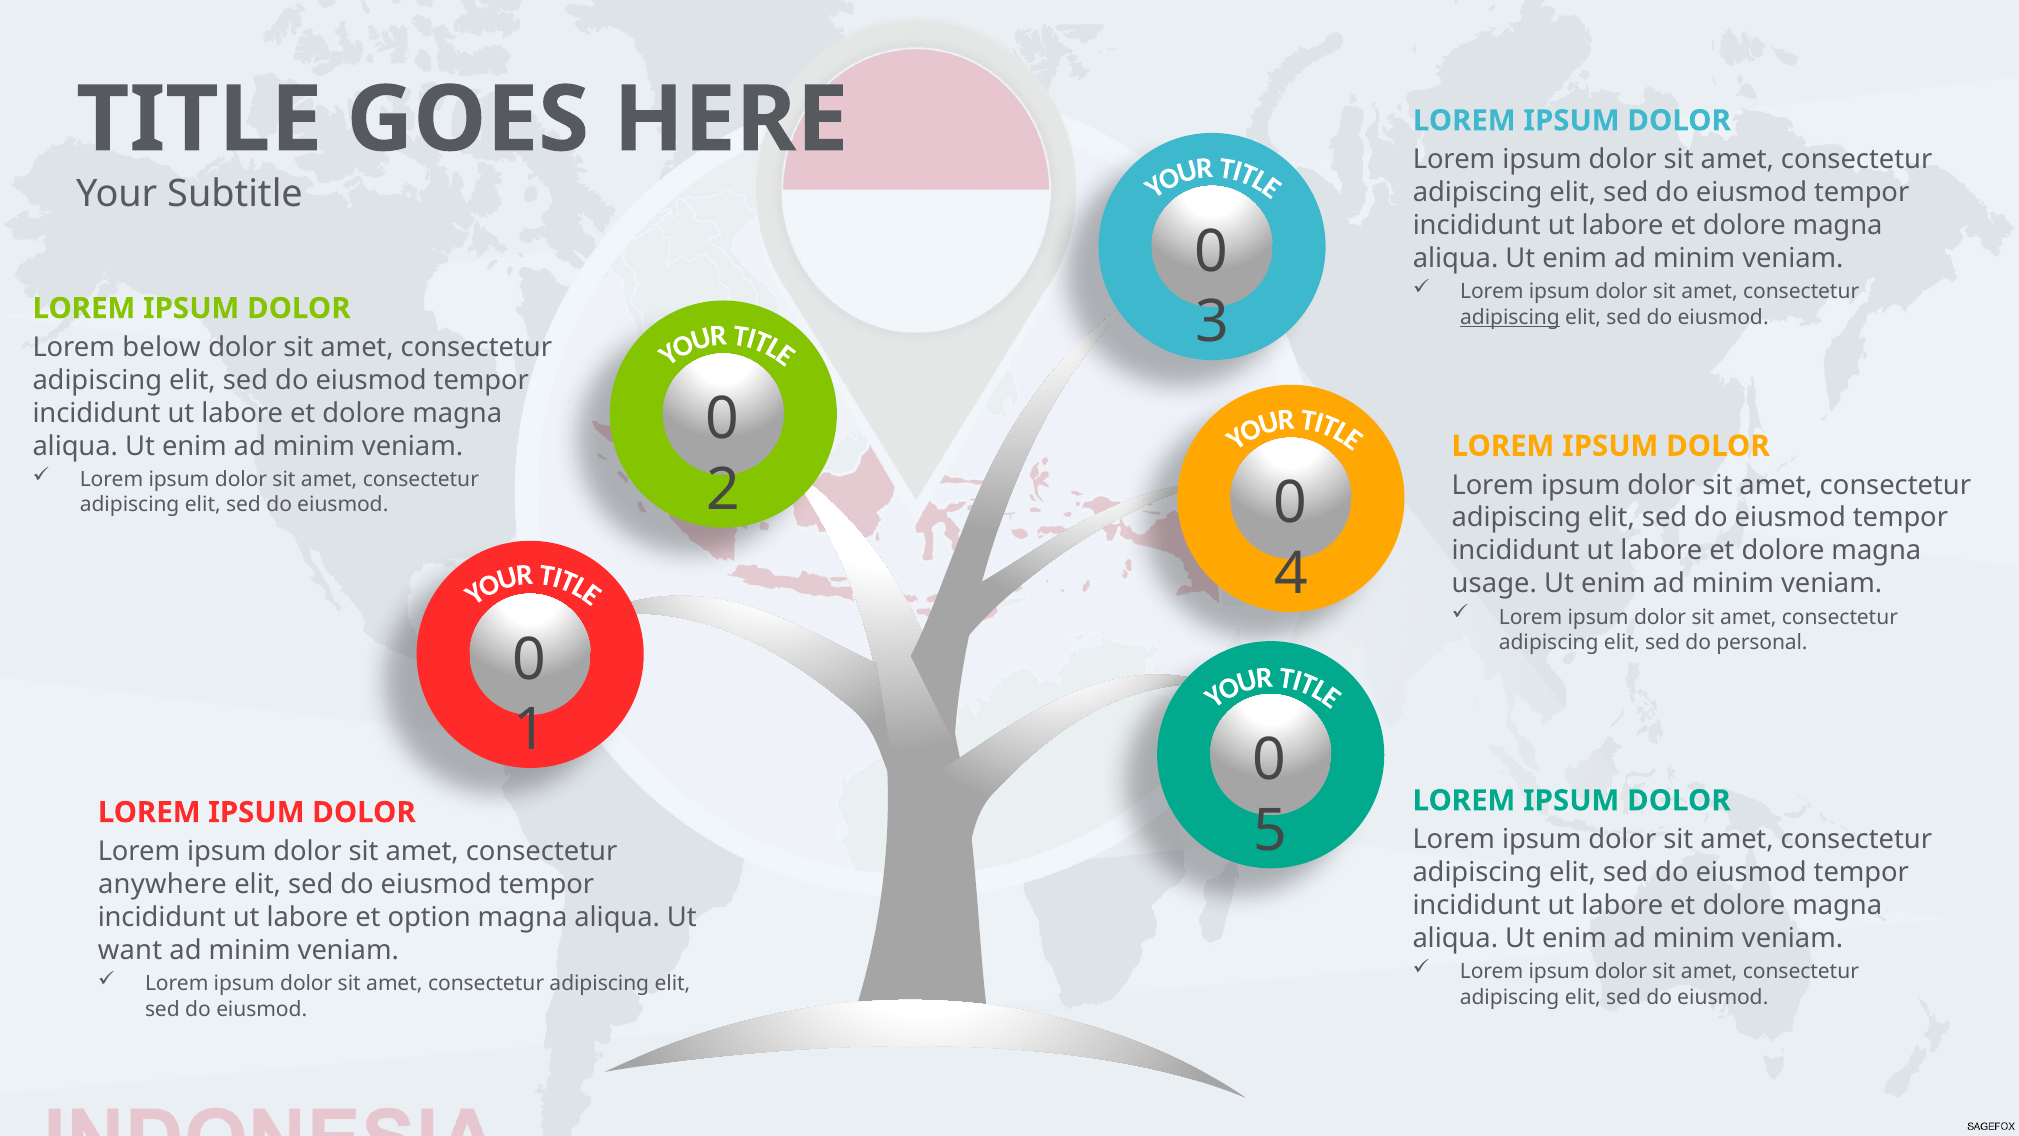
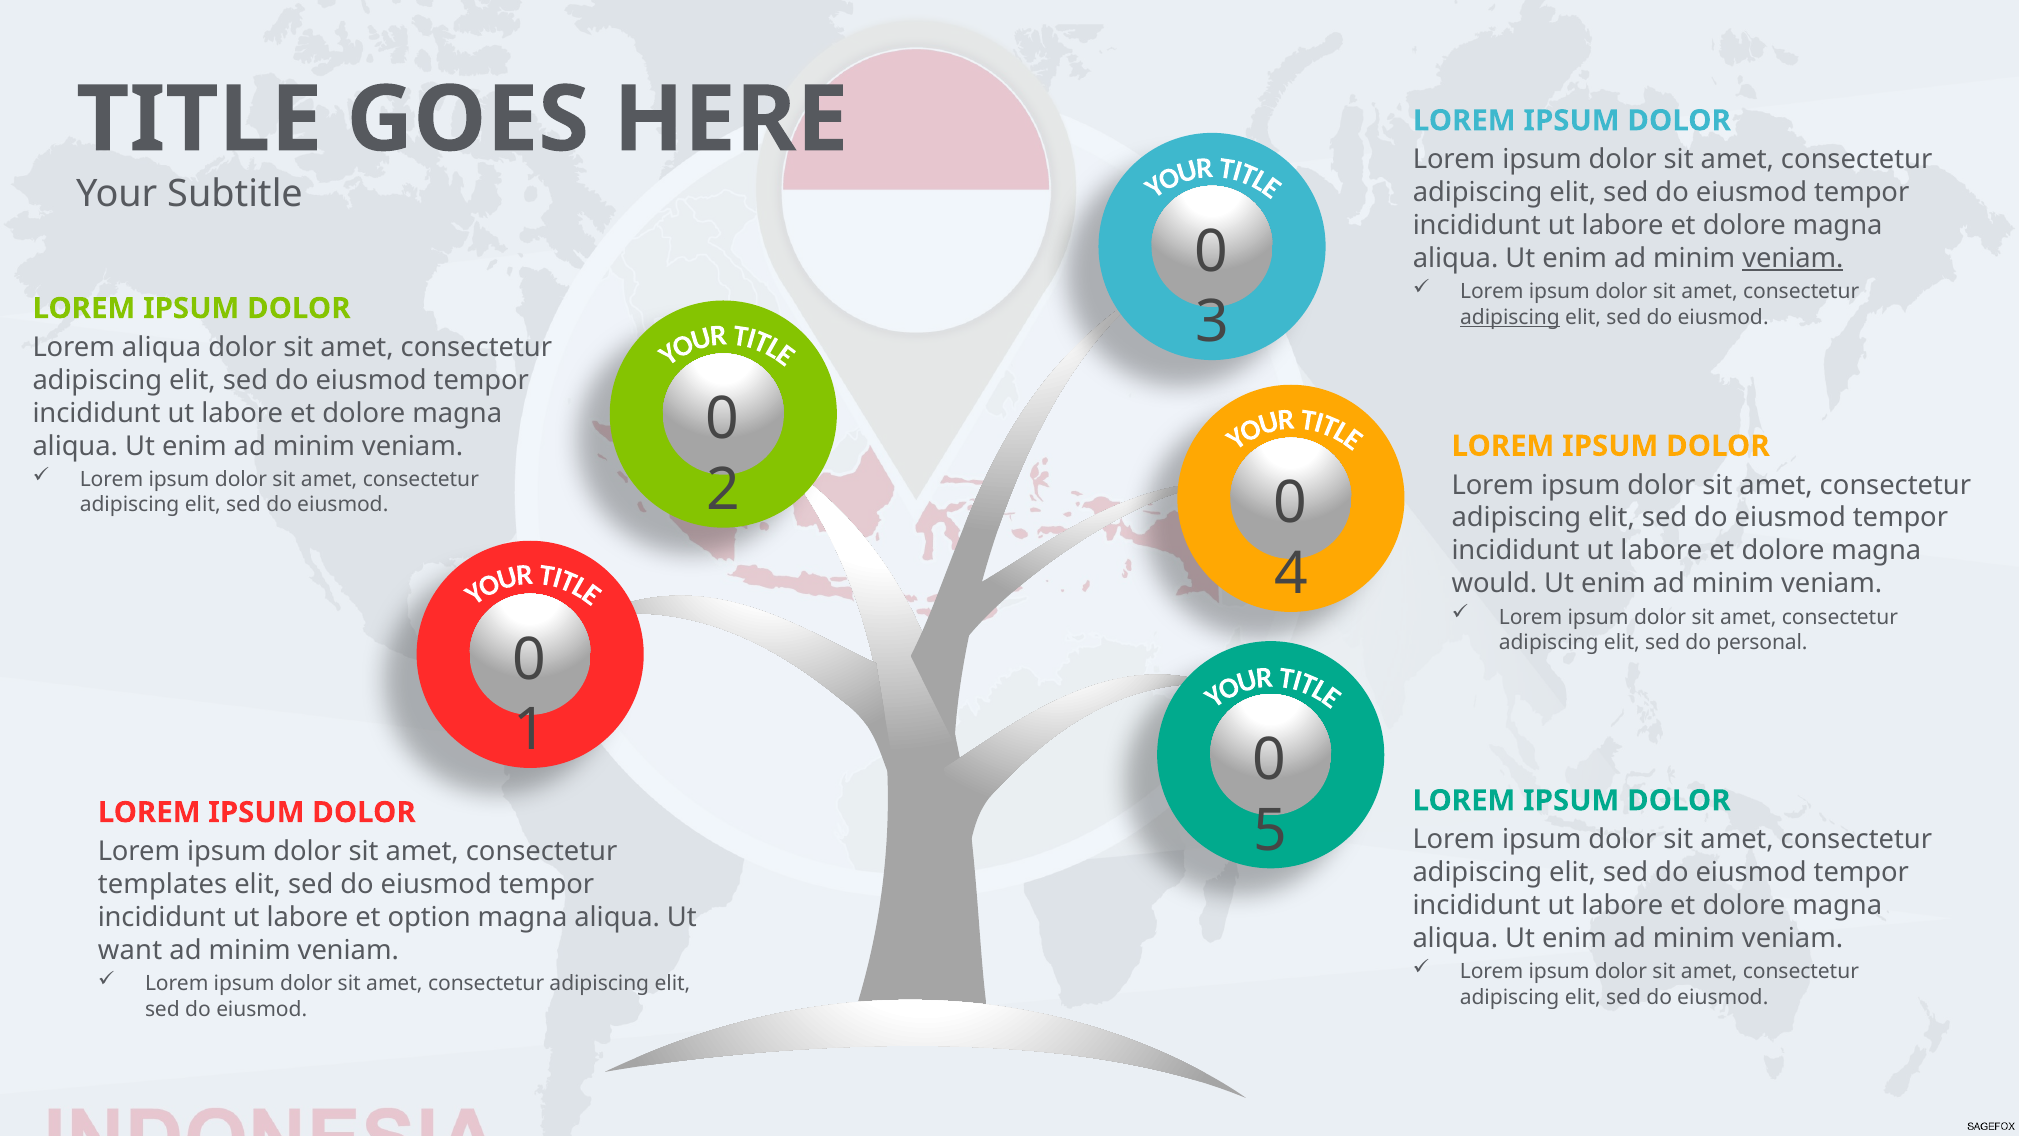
veniam at (1793, 258) underline: none -> present
Lorem below: below -> aliqua
usage: usage -> would
anywhere: anywhere -> templates
